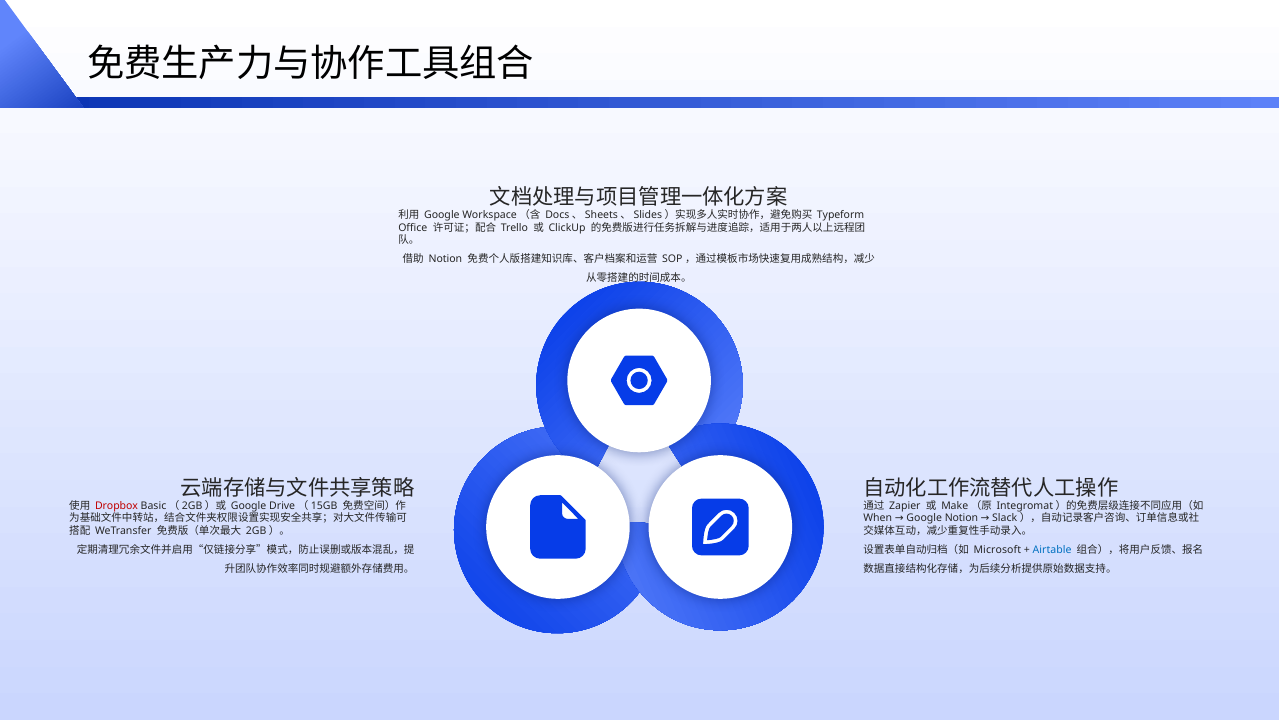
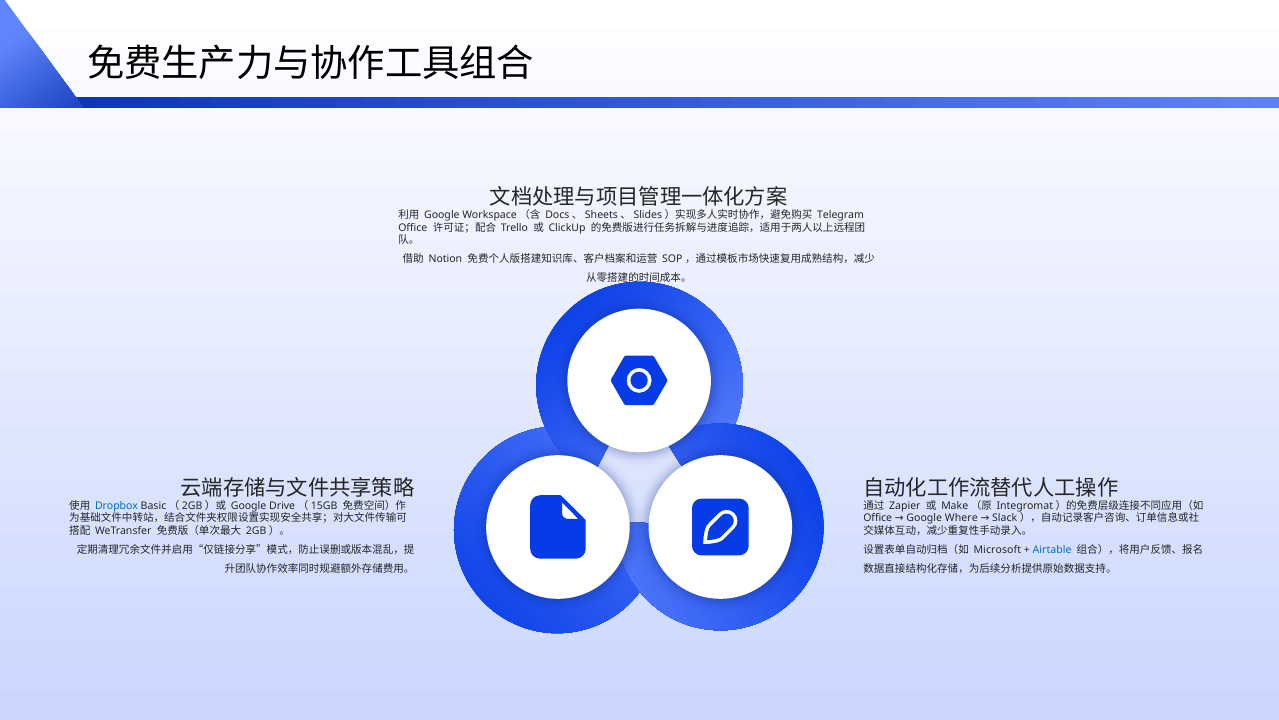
Typeform: Typeform -> Telegram
Dropbox colour: red -> blue
When at (878, 518): When -> Office
Google Notion: Notion -> Where
